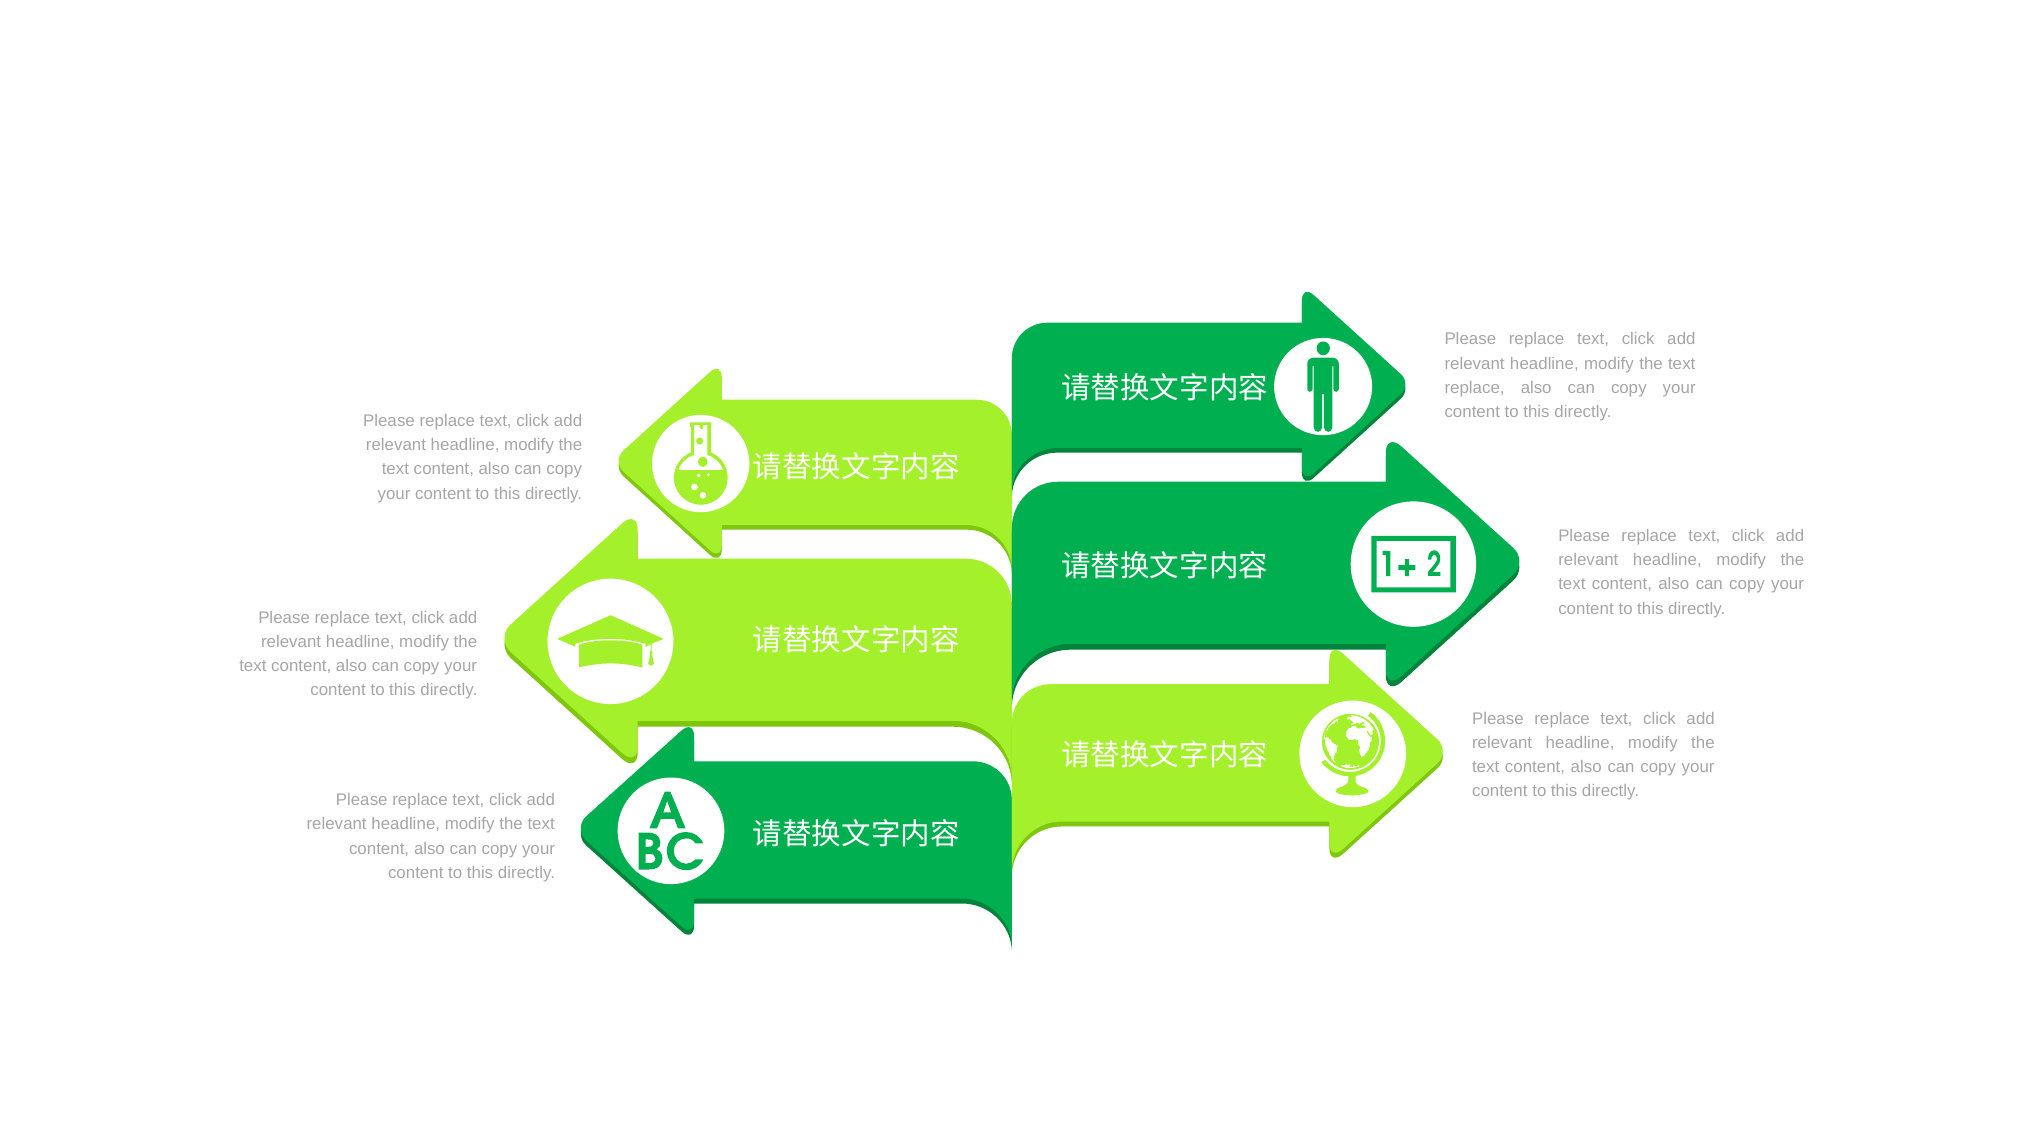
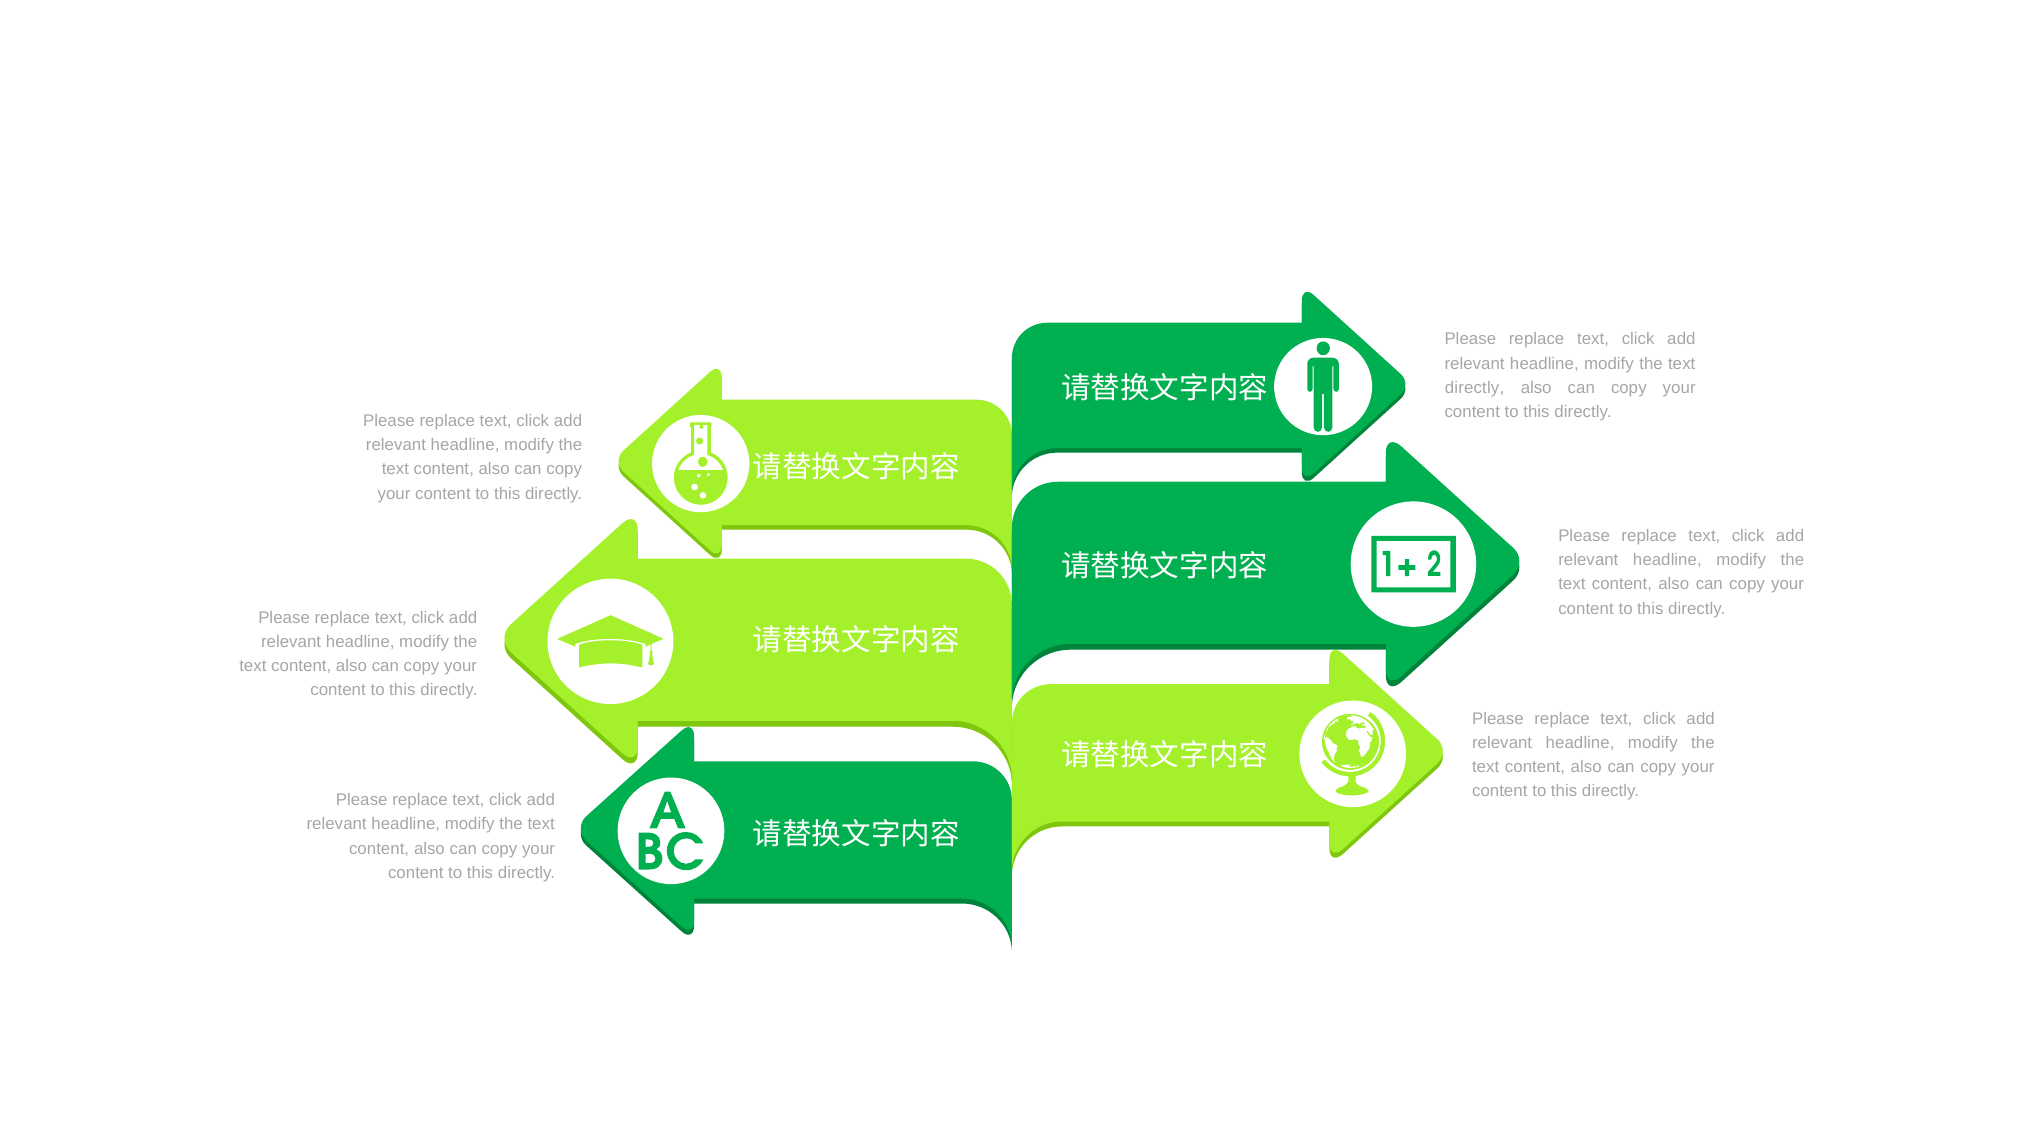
replace at (1475, 388): replace -> directly
